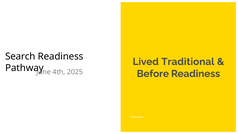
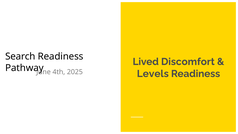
Traditional: Traditional -> Discomfort
Before: Before -> Levels
